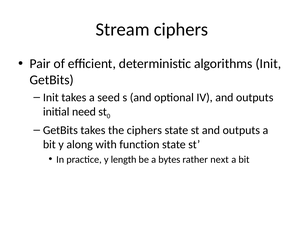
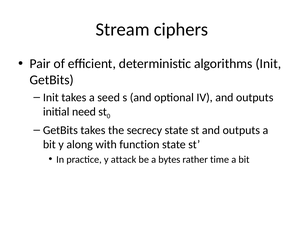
the ciphers: ciphers -> secrecy
length: length -> attack
next: next -> time
